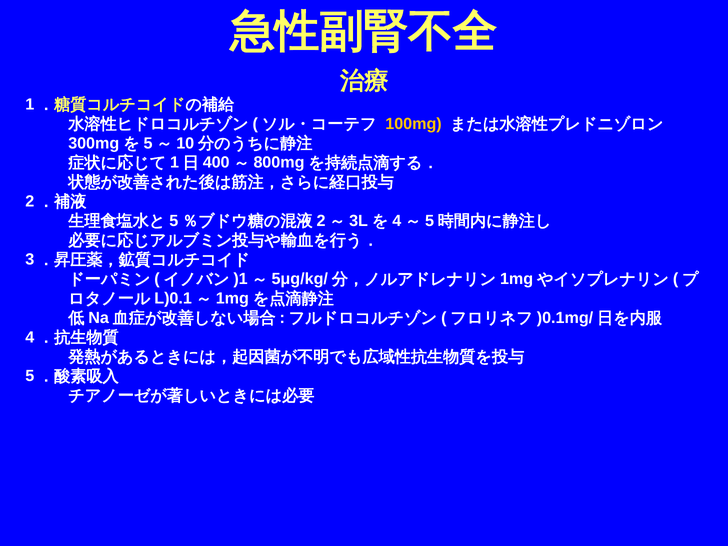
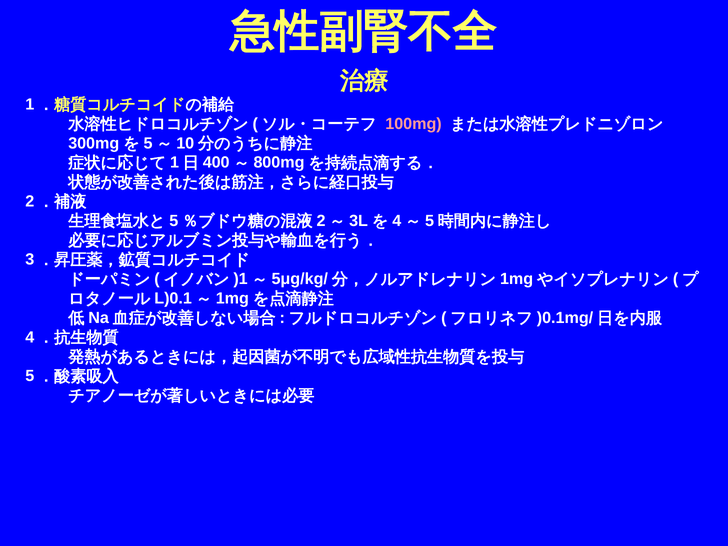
100mg colour: yellow -> pink
